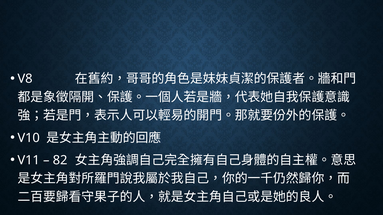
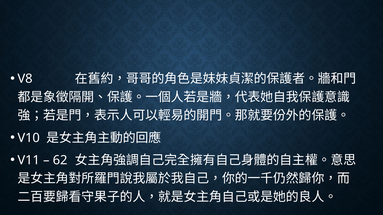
82: 82 -> 62
